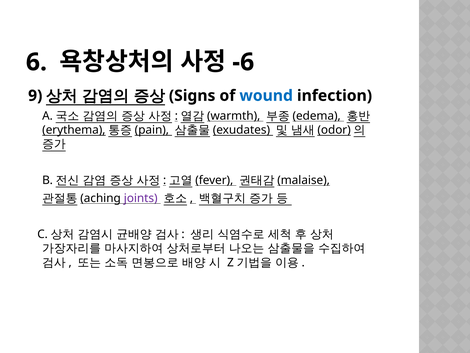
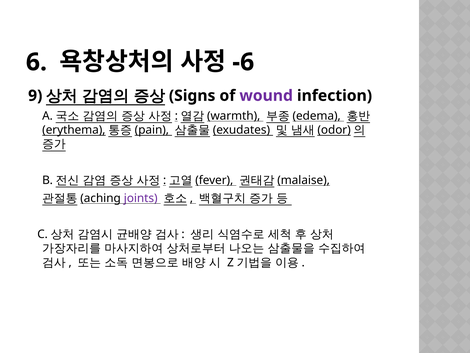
wound colour: blue -> purple
